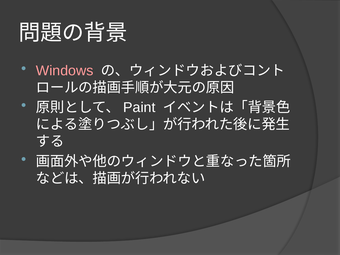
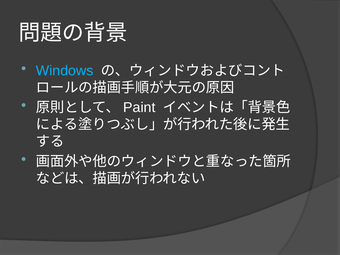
Windows colour: pink -> light blue
